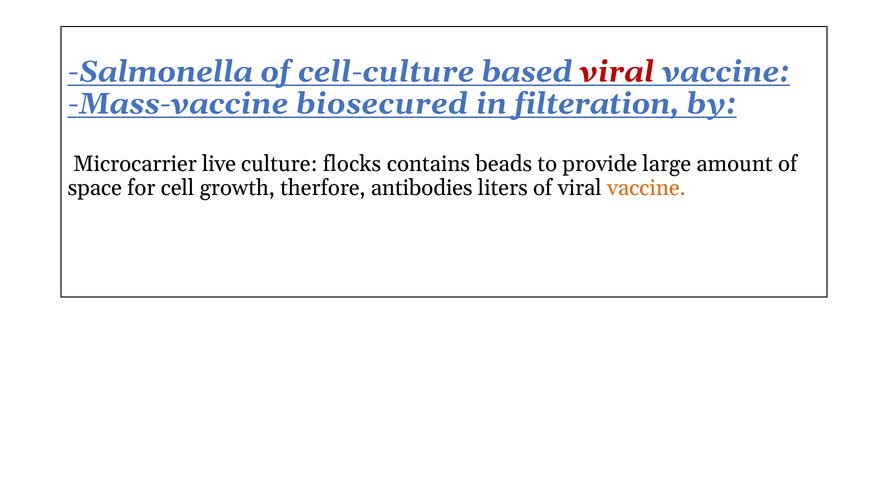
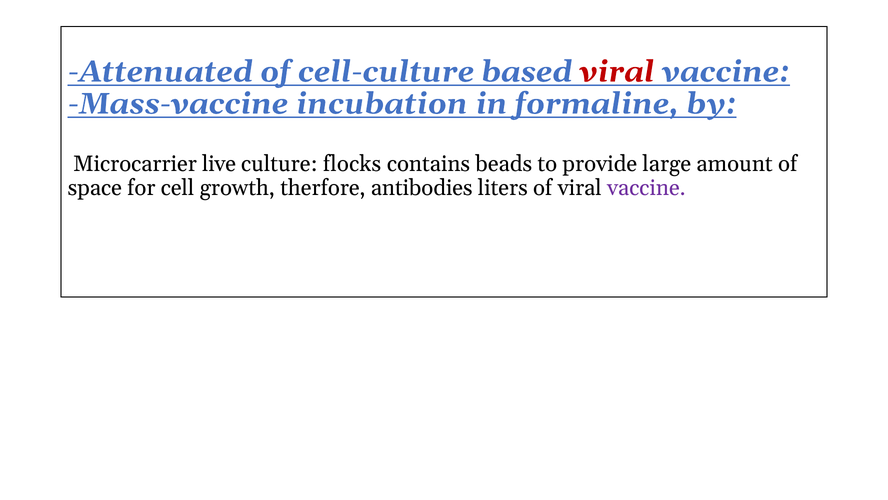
Salmonella: Salmonella -> Attenuated
biosecured: biosecured -> incubation
filteration: filteration -> formaline
vaccine at (646, 188) colour: orange -> purple
